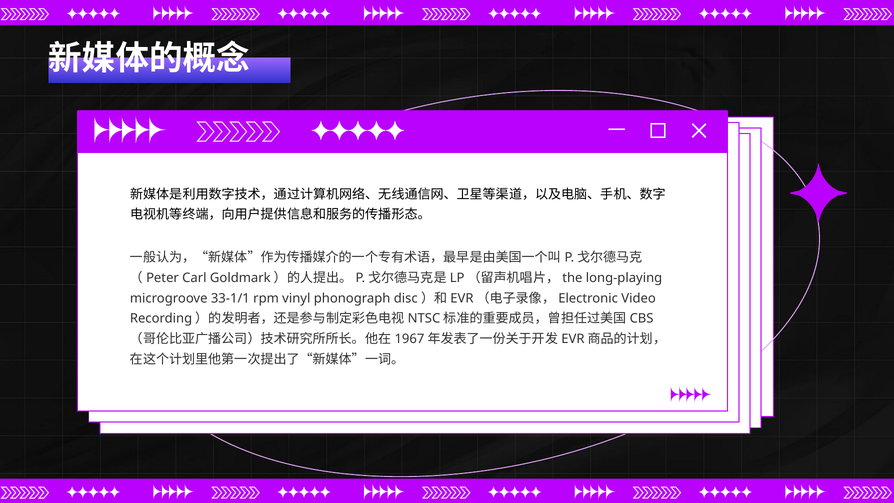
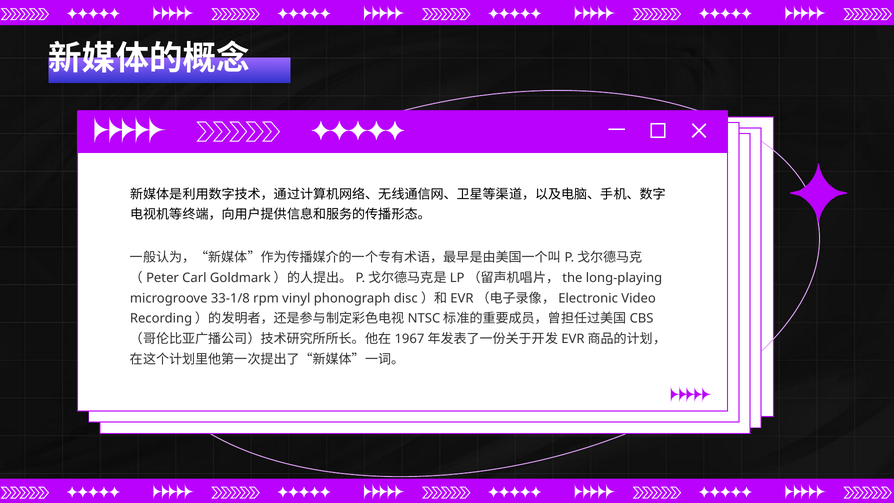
33-1/1: 33-1/1 -> 33-1/8
